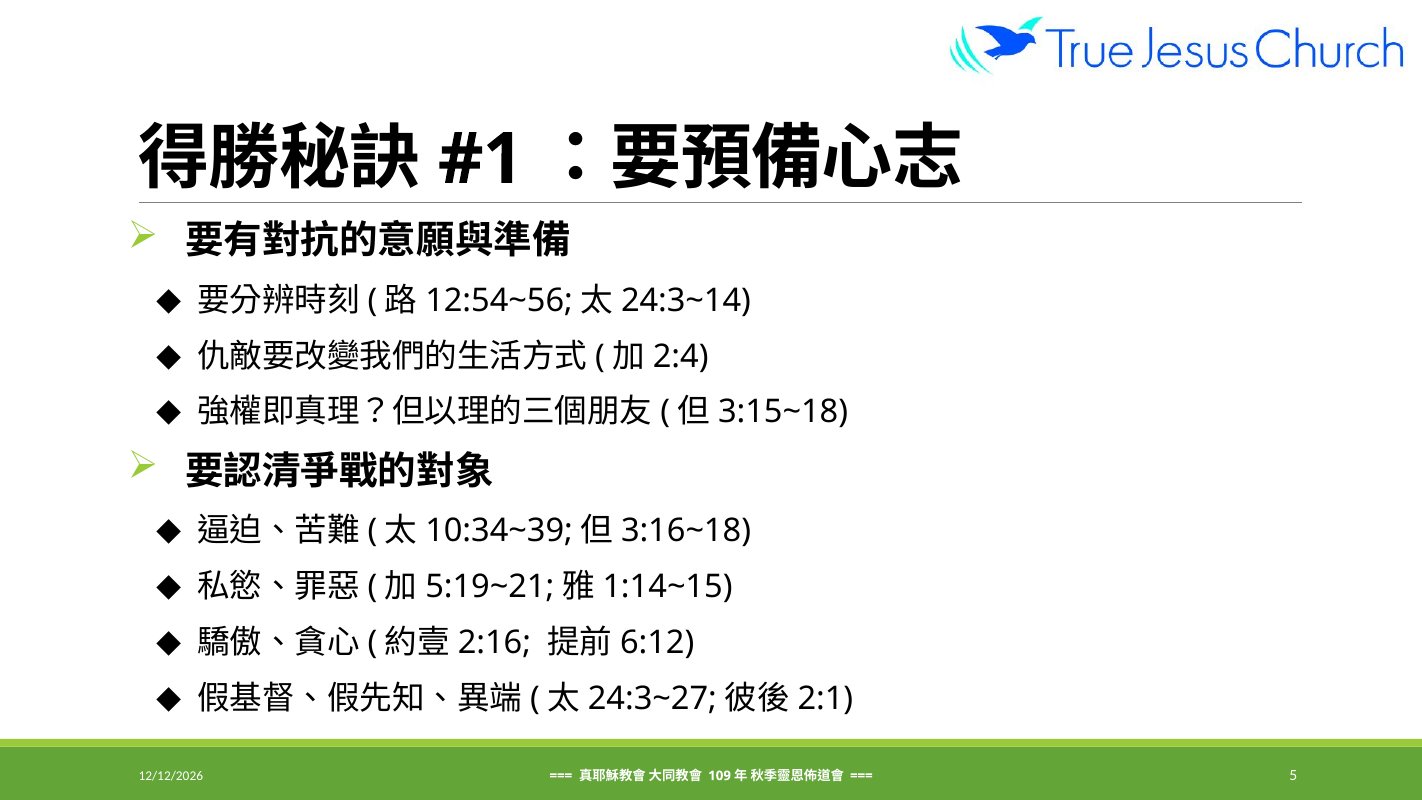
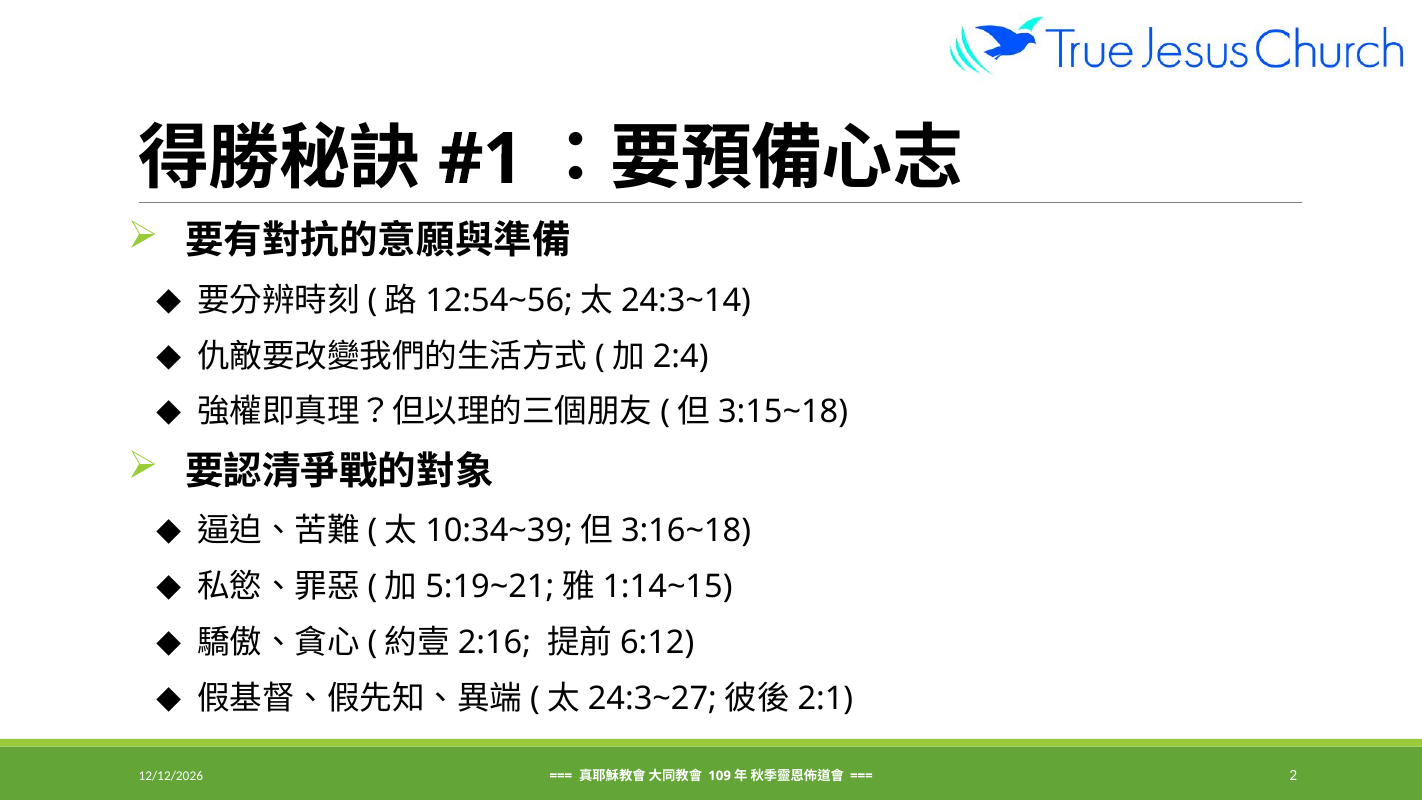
5: 5 -> 2
